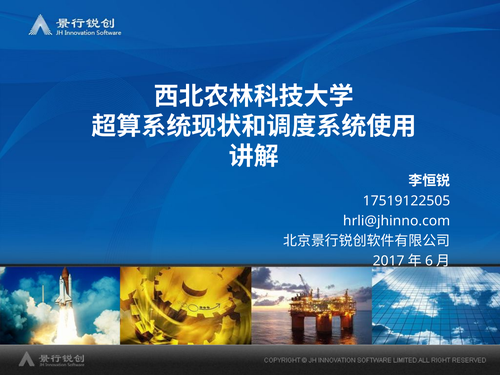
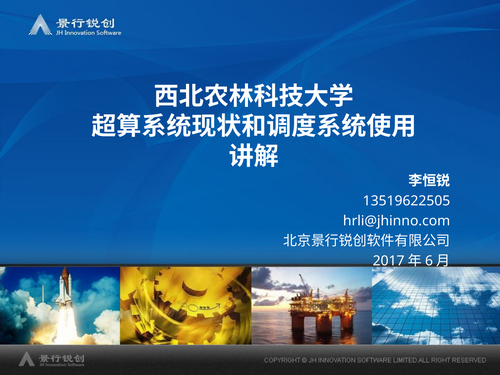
17519122505: 17519122505 -> 13519622505
